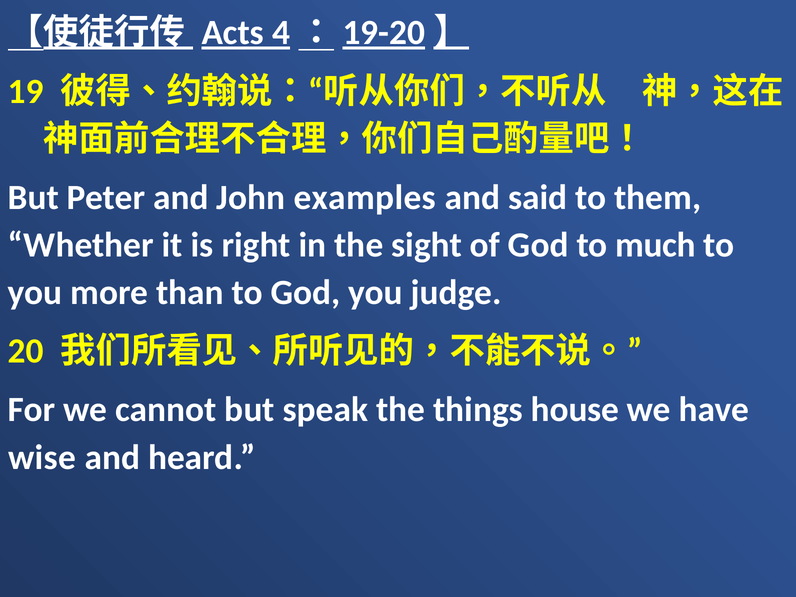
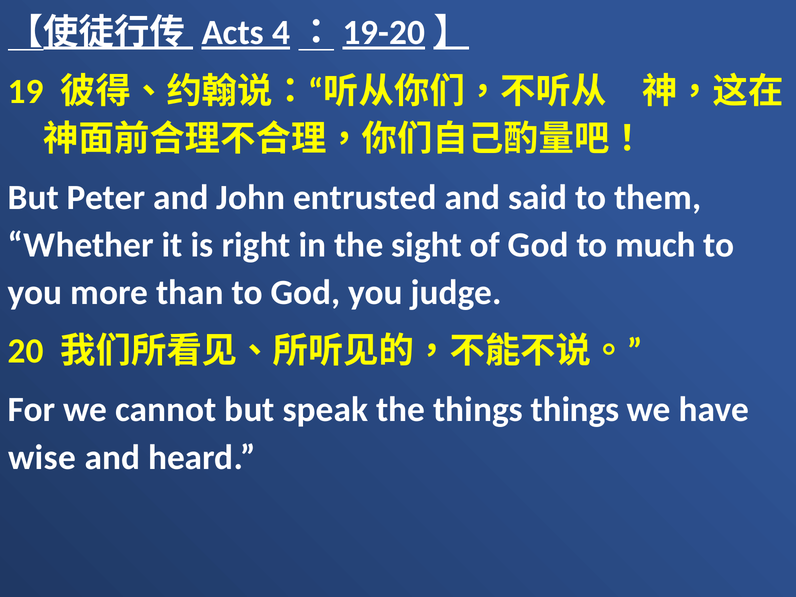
examples: examples -> entrusted
things house: house -> things
